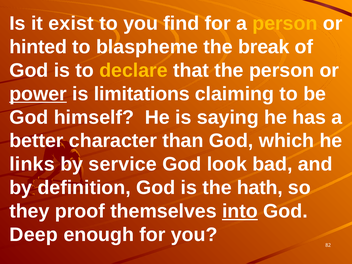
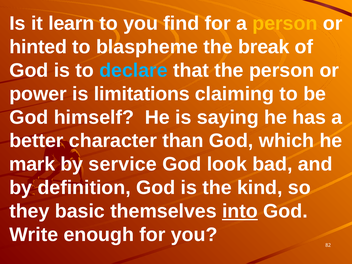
exist: exist -> learn
declare colour: yellow -> light blue
power underline: present -> none
links: links -> mark
hath: hath -> kind
proof: proof -> basic
Deep: Deep -> Write
